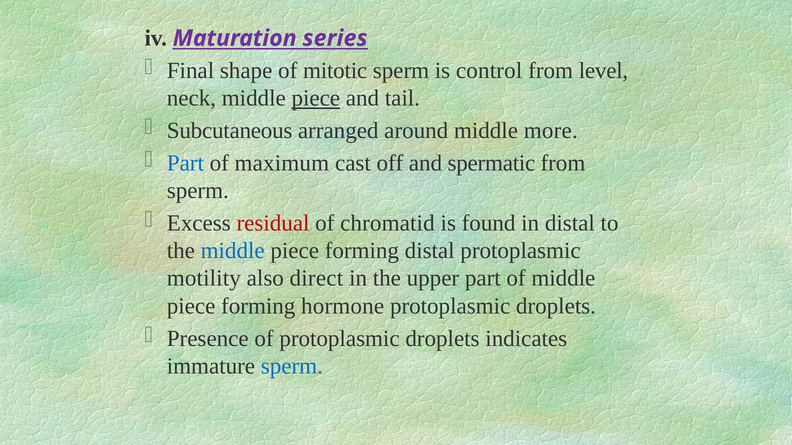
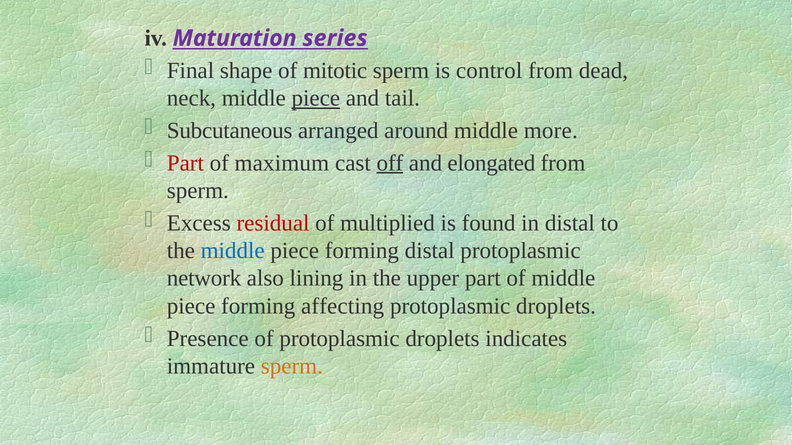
level: level -> dead
Part at (185, 163) colour: blue -> red
off underline: none -> present
spermatic: spermatic -> elongated
chromatid: chromatid -> multiplied
motility: motility -> network
direct: direct -> lining
hormone: hormone -> affecting
sperm at (292, 366) colour: blue -> orange
